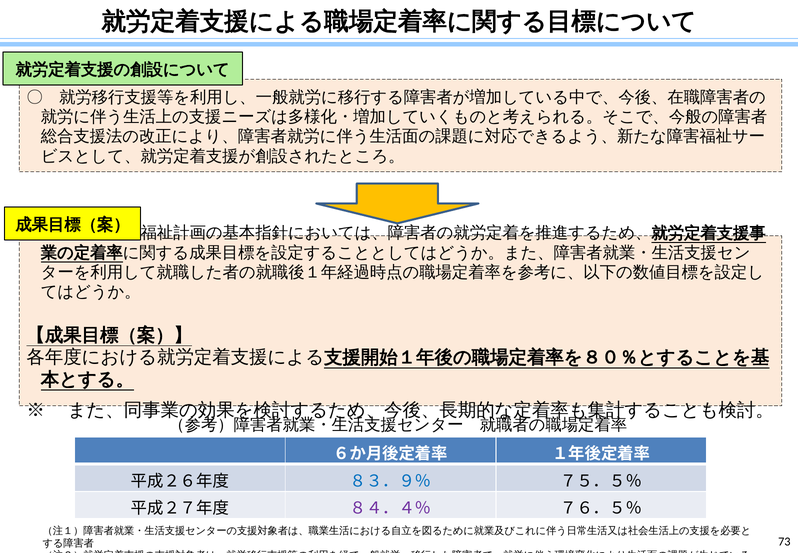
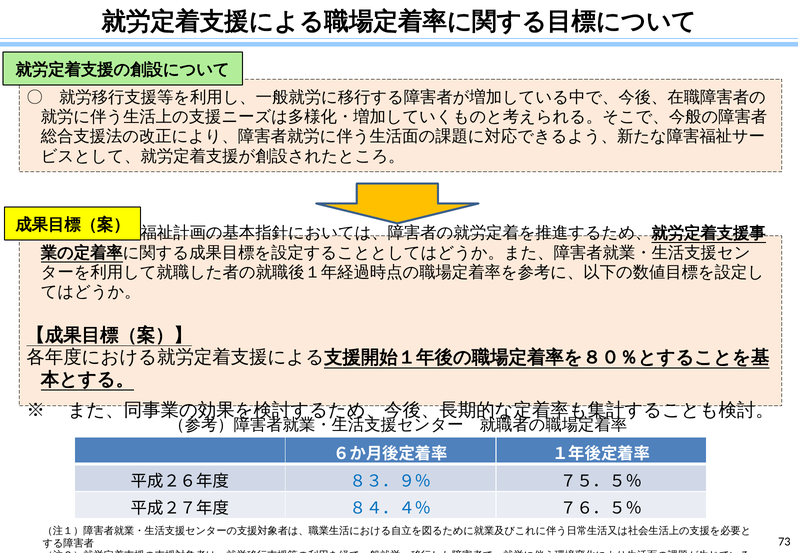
８４．４％ colour: purple -> blue
